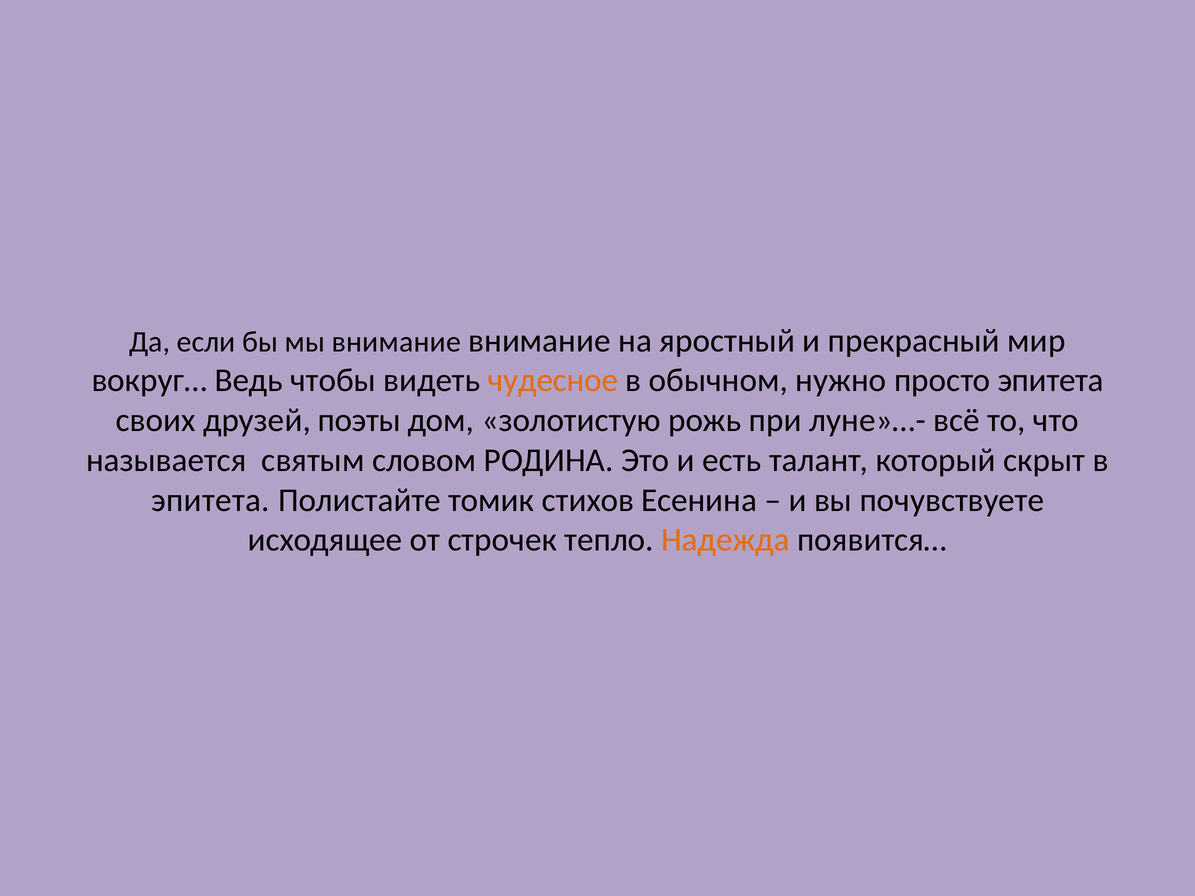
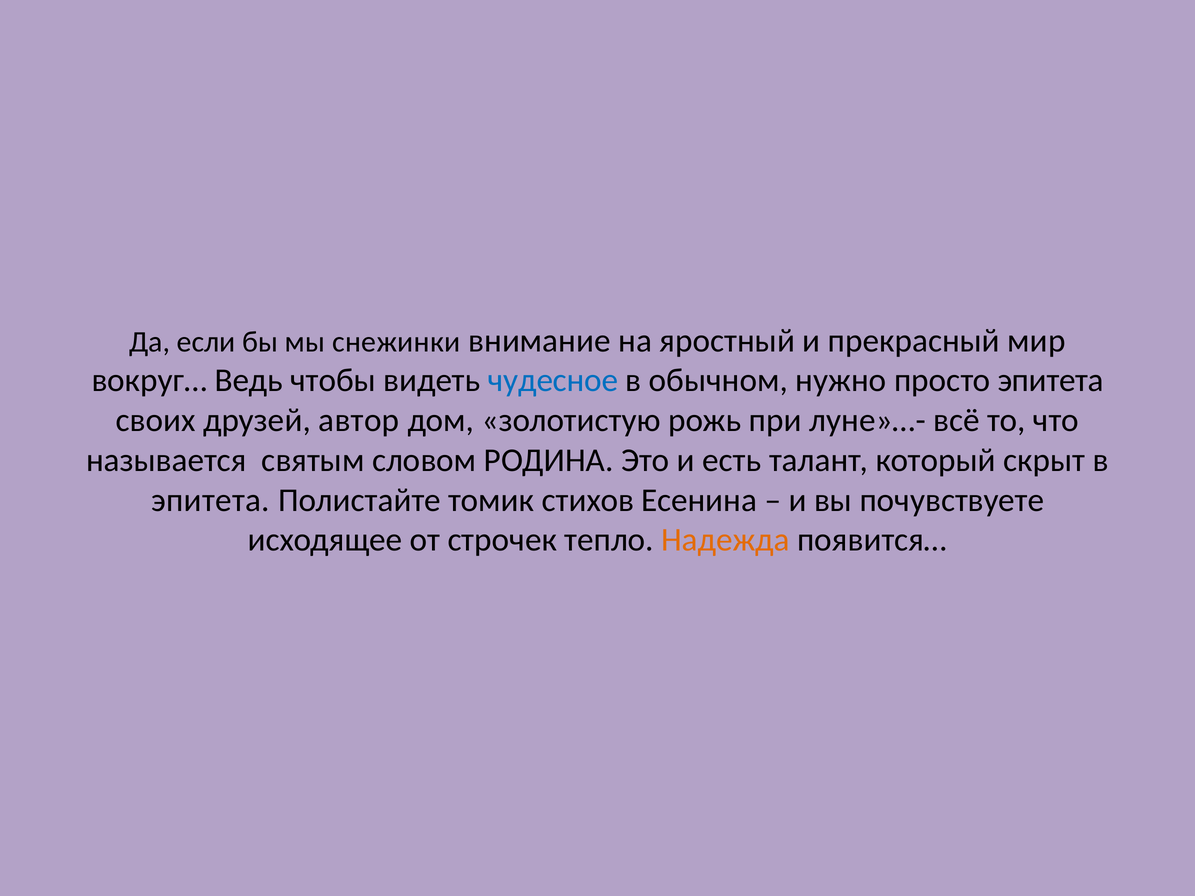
мы внимание: внимание -> снежинки
чудесное colour: orange -> blue
поэты: поэты -> автор
